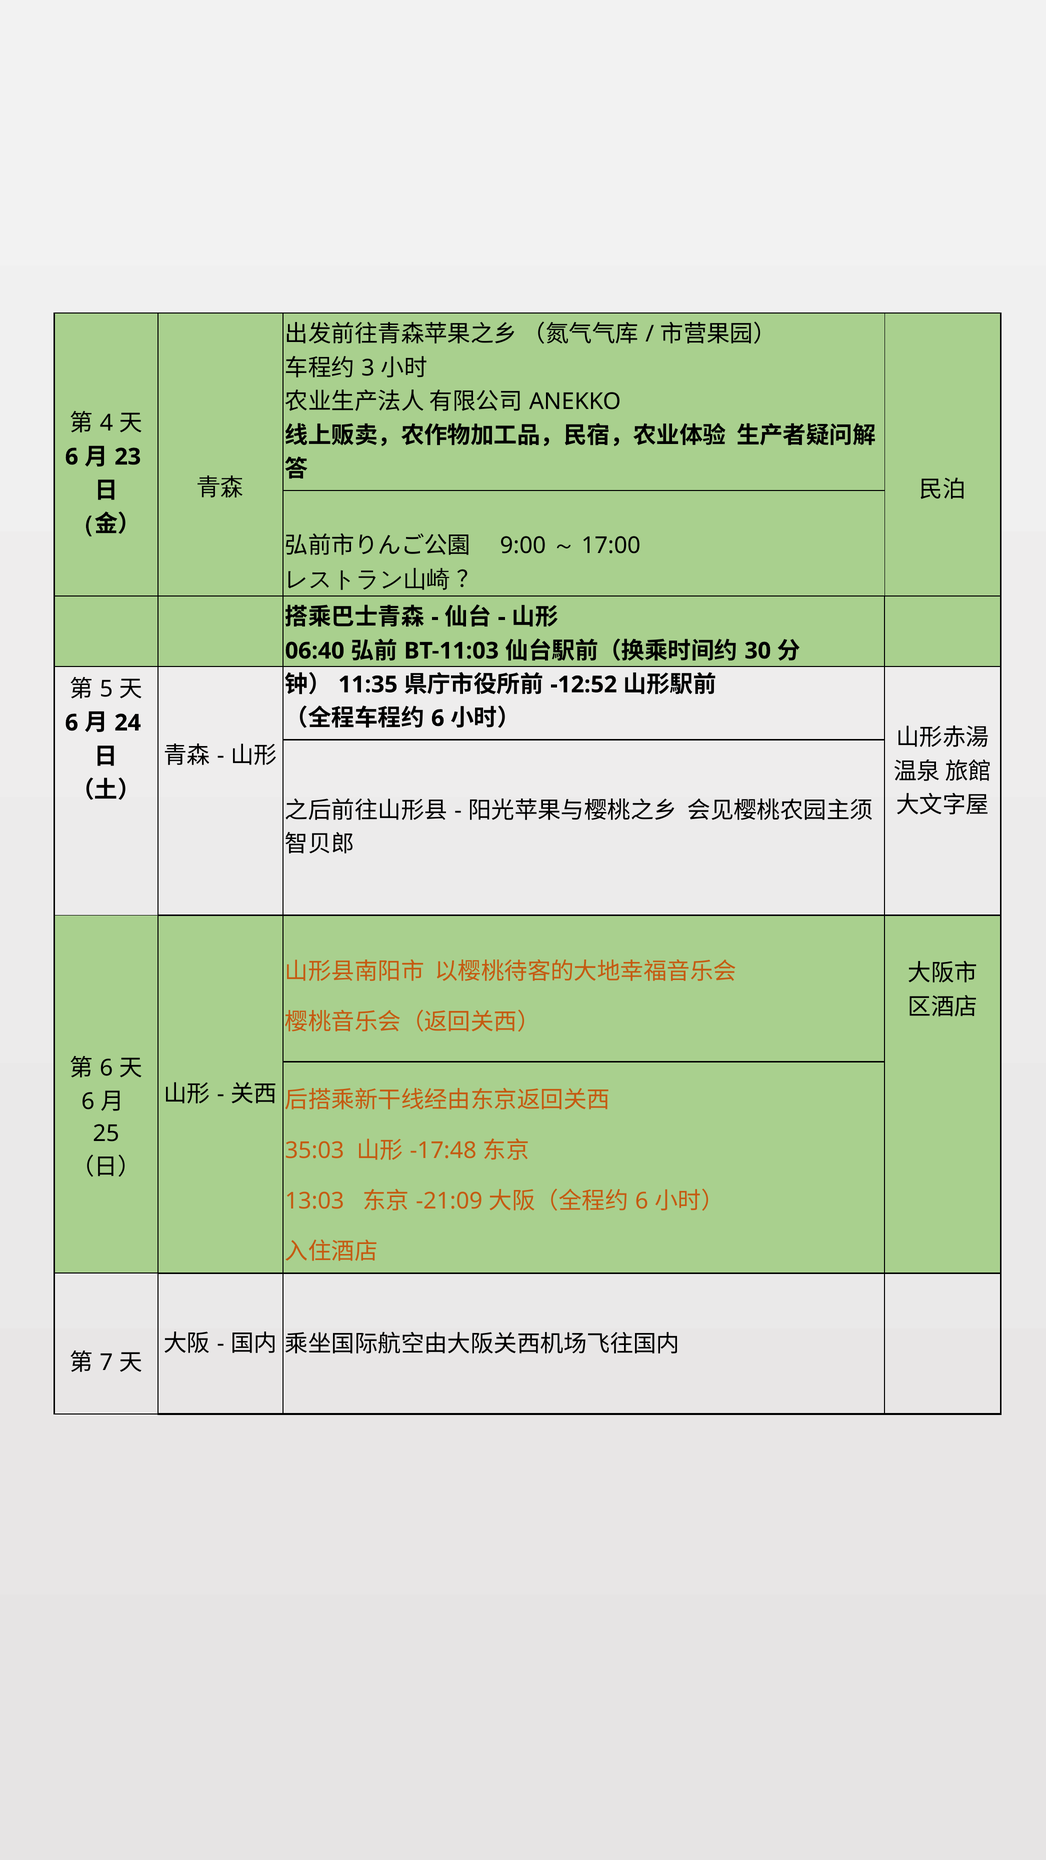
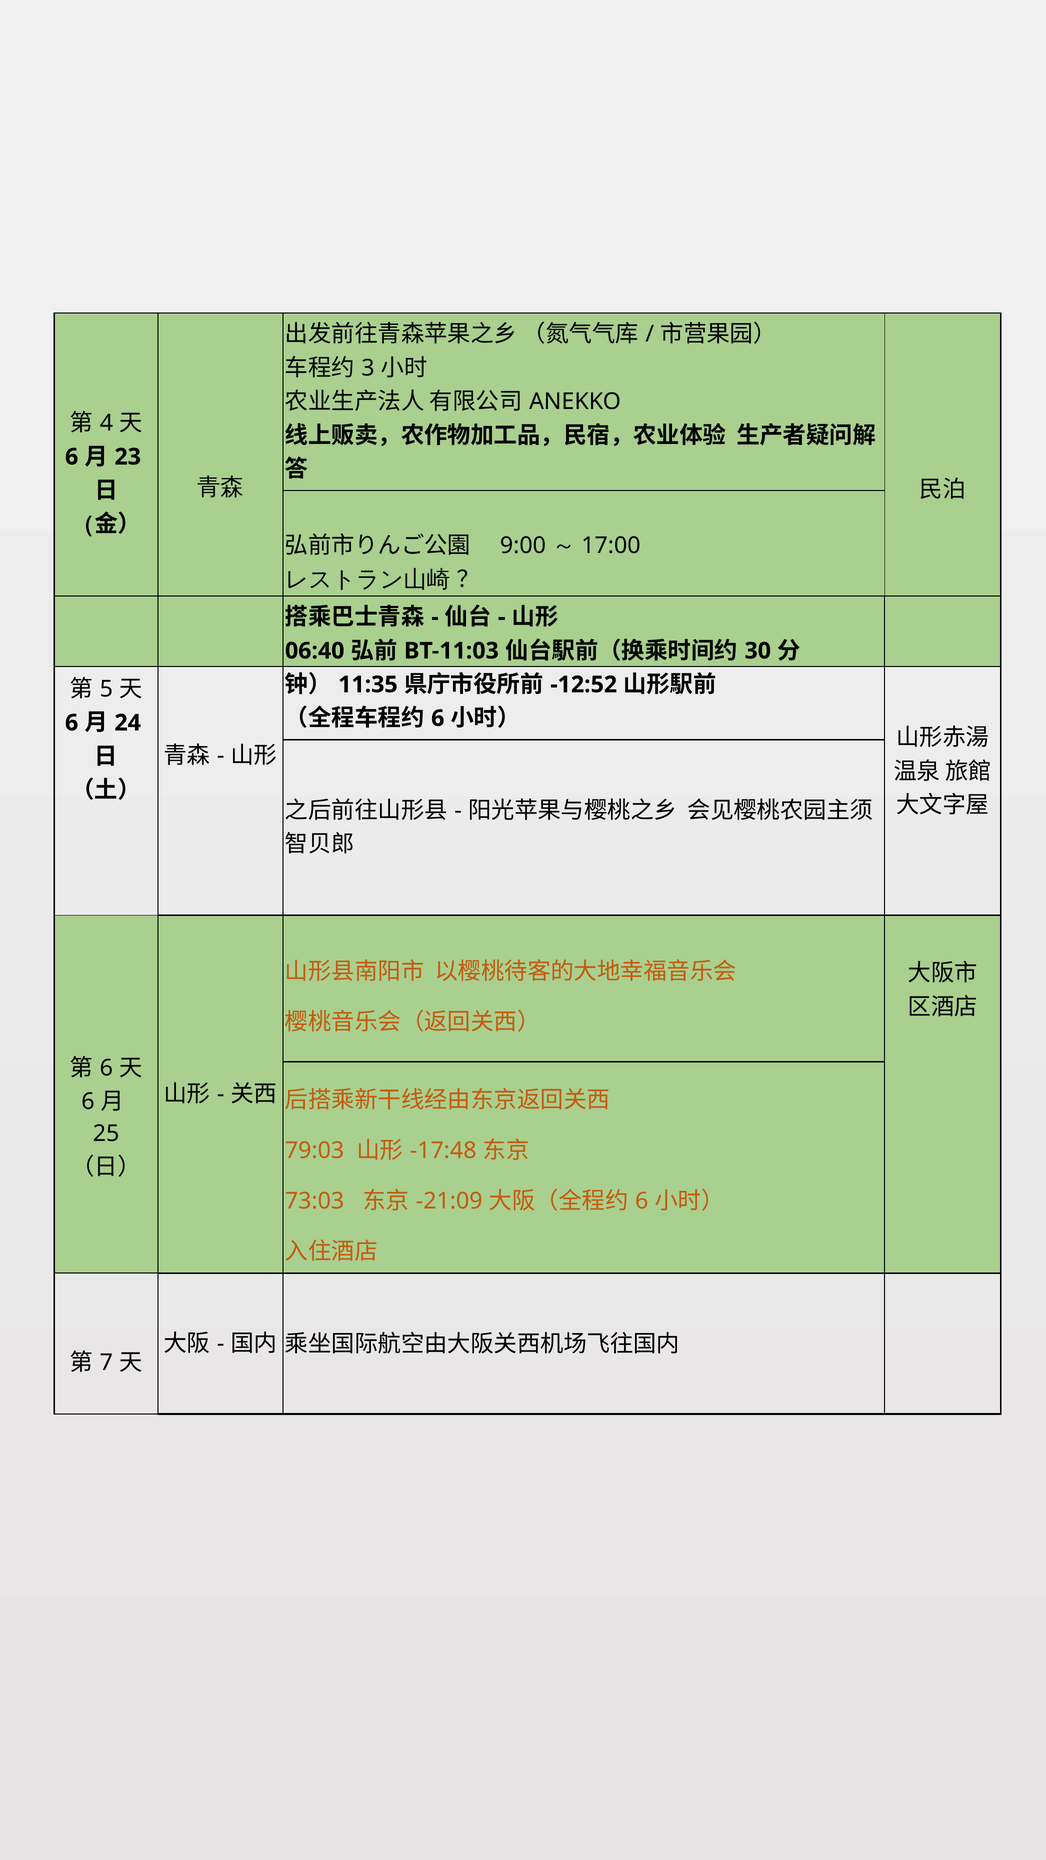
35:03: 35:03 -> 79:03
13:03: 13:03 -> 73:03
